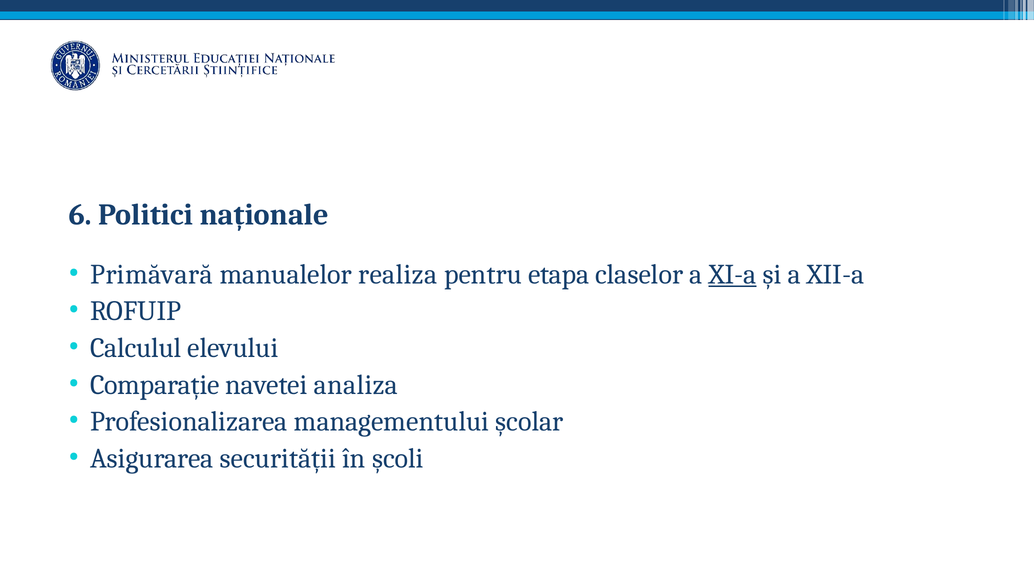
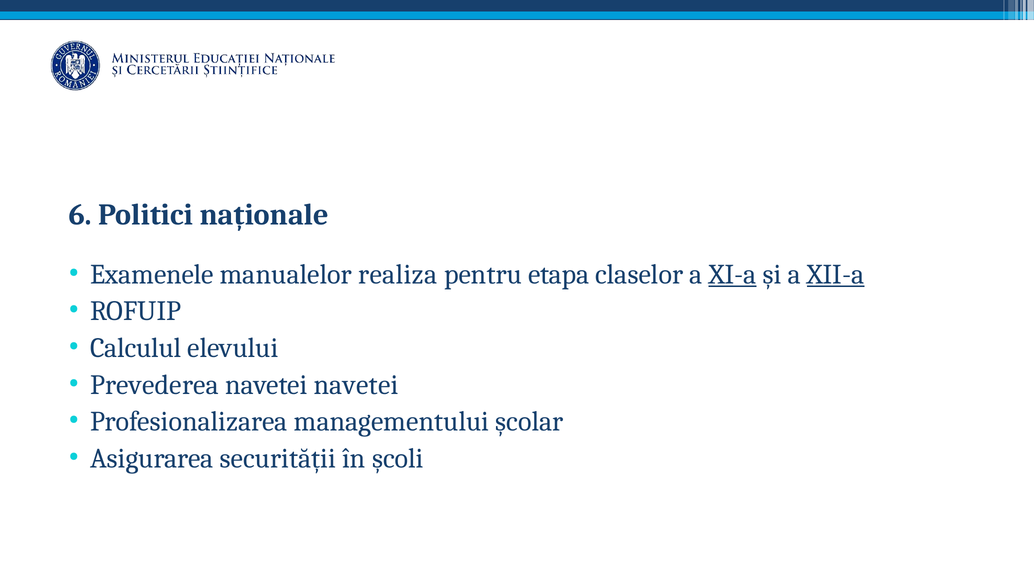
Primăvară: Primăvară -> Examenele
XII-a underline: none -> present
Comparație: Comparație -> Prevederea
navetei analiza: analiza -> navetei
